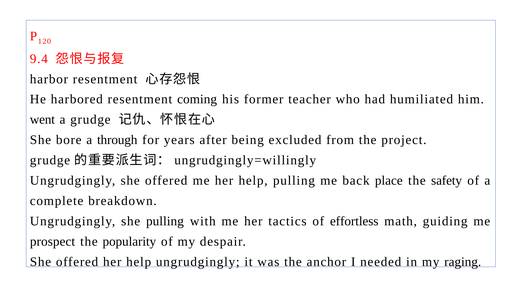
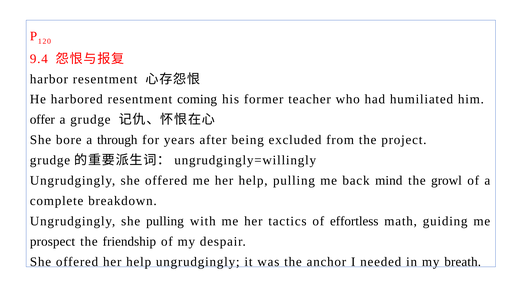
went: went -> offer
place: place -> mind
safety: safety -> growl
popularity: popularity -> friendship
raging: raging -> breath
